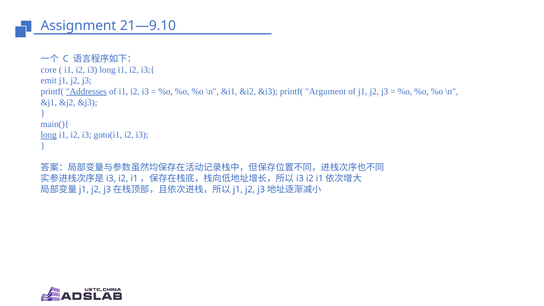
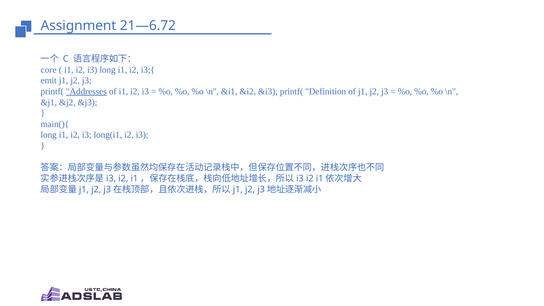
21—9.10: 21—9.10 -> 21—6.72
Argument: Argument -> Definition
long at (49, 135) underline: present -> none
goto(i1: goto(i1 -> long(i1
